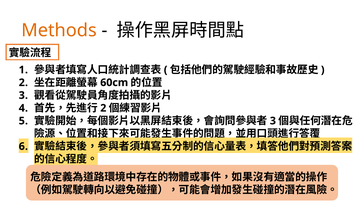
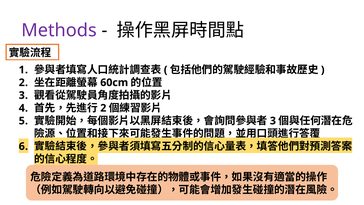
Methods colour: orange -> purple
